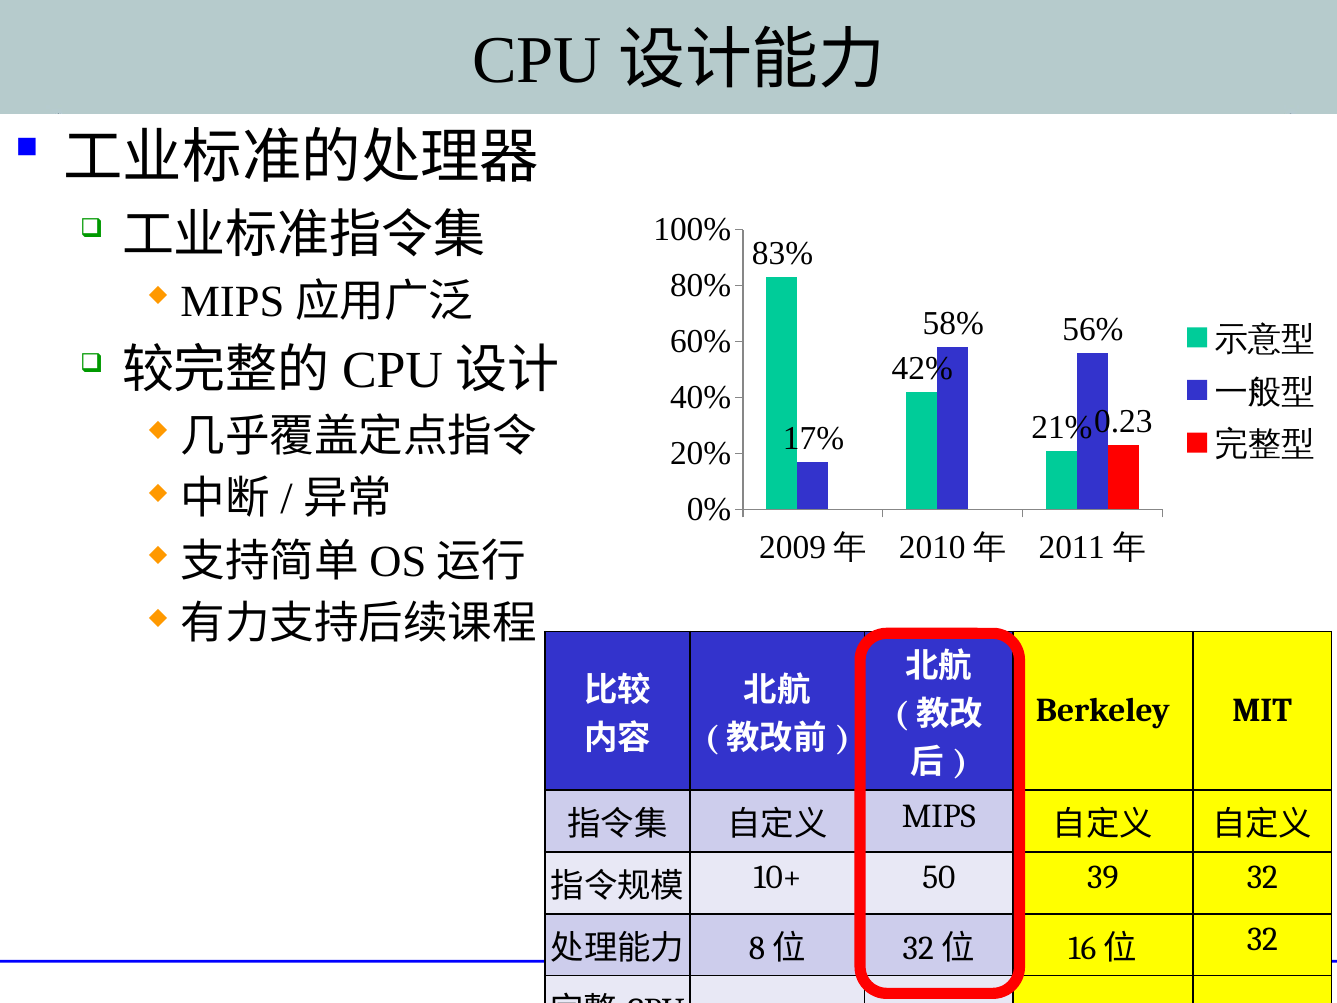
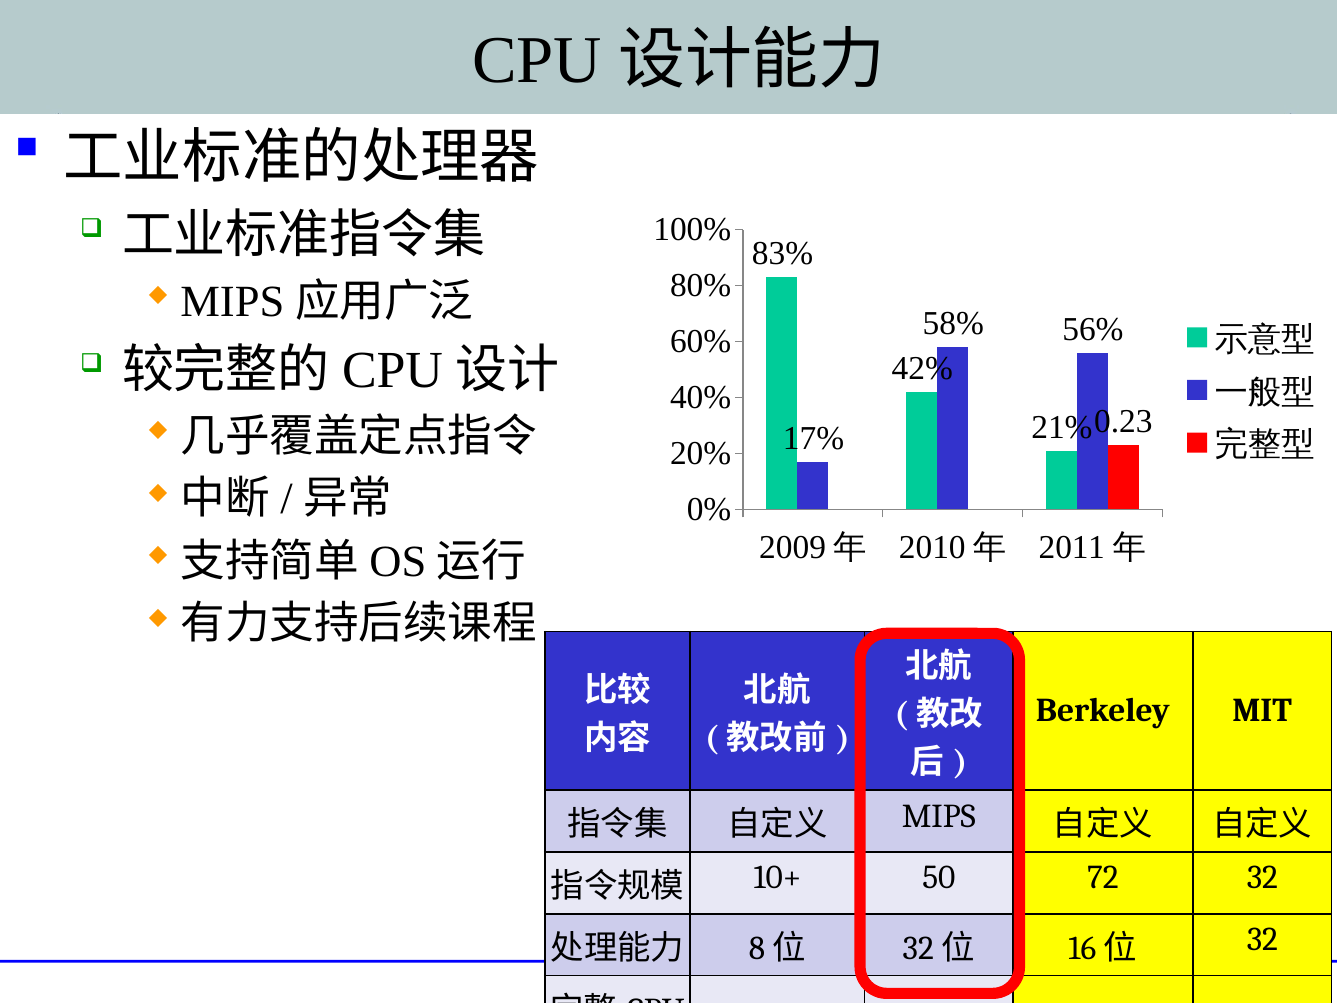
39: 39 -> 72
